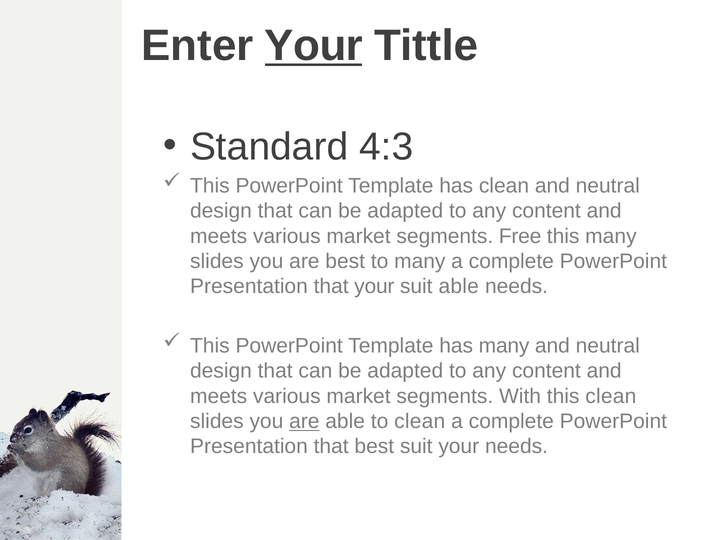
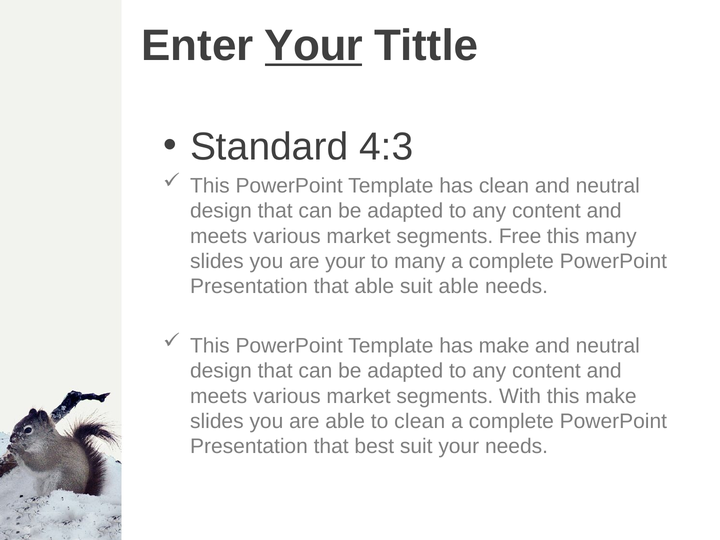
are best: best -> your
that your: your -> able
has many: many -> make
this clean: clean -> make
are at (304, 421) underline: present -> none
